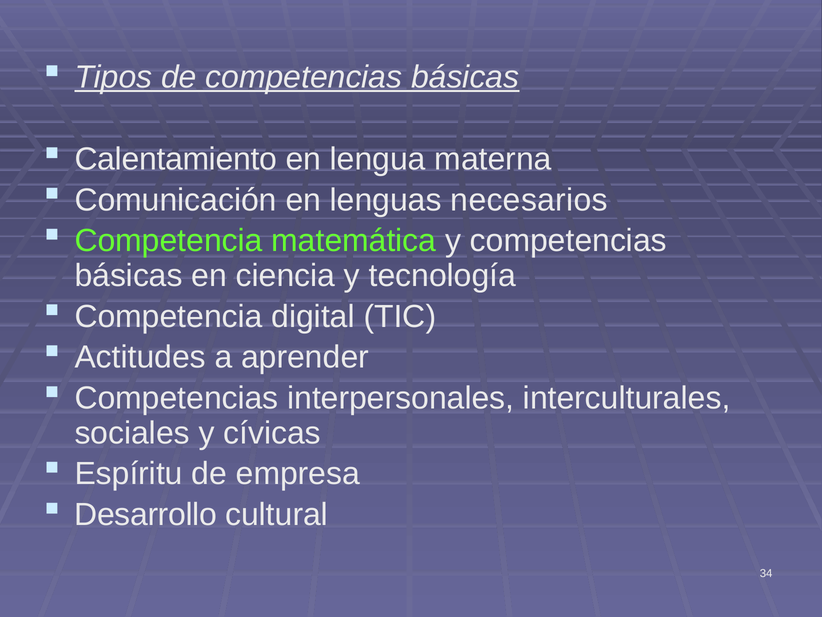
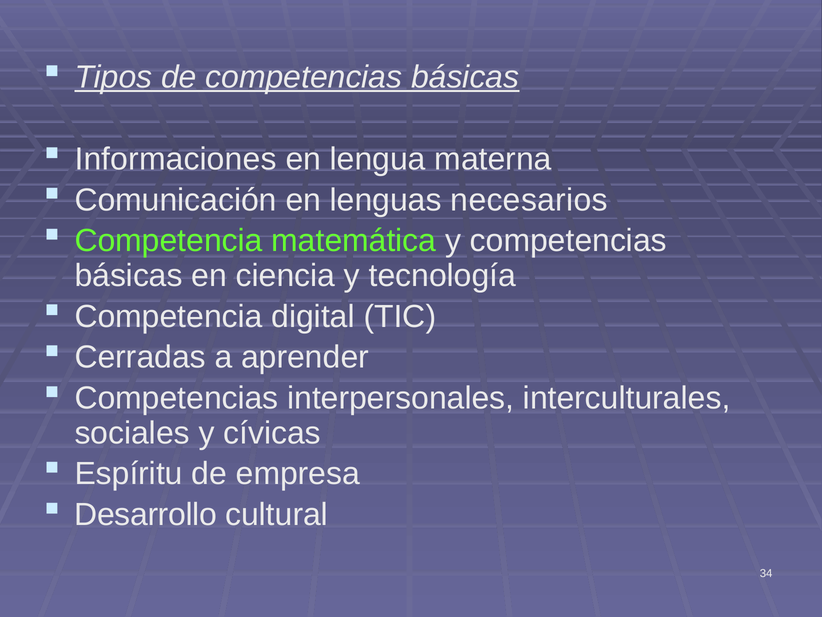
Calentamiento: Calentamiento -> Informaciones
Actitudes: Actitudes -> Cerradas
